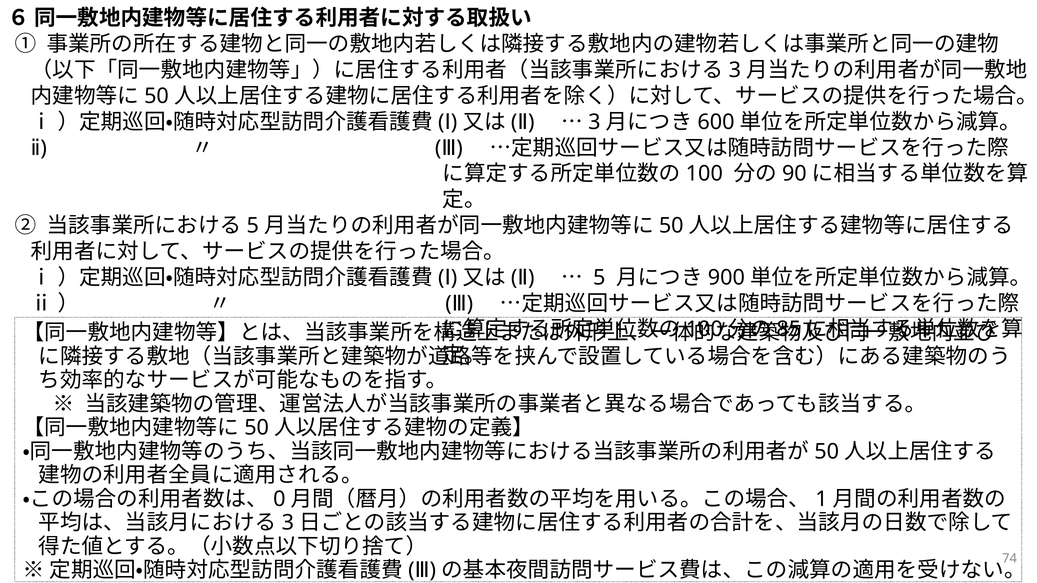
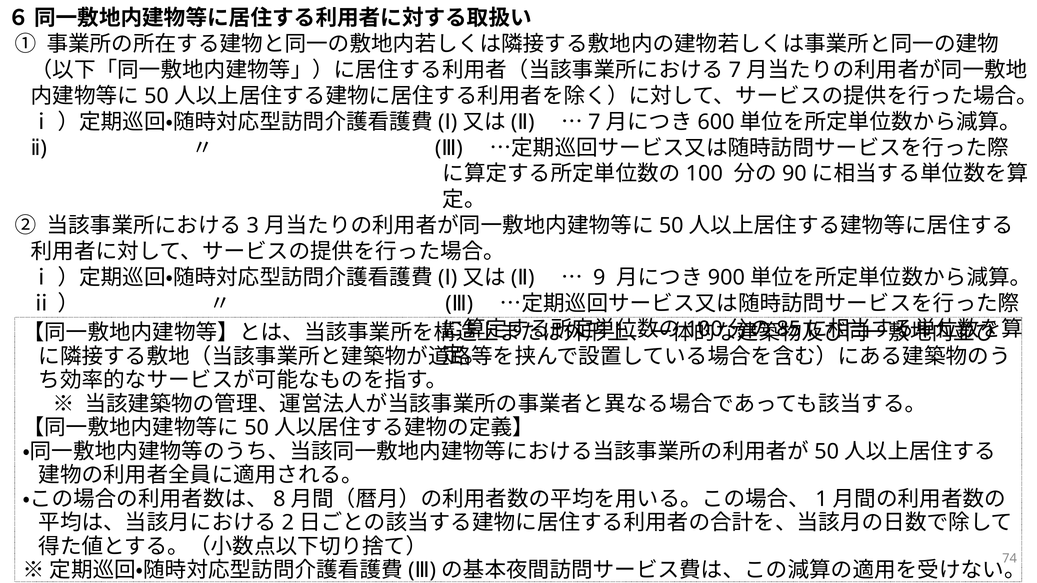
3 at (735, 70): 3 -> 7
3 at (594, 122): 3 -> 7
5 at (253, 226): 5 -> 3
5 at (599, 278): 5 -> 9
0: 0 -> 8
3 at (288, 523): 3 -> 2
